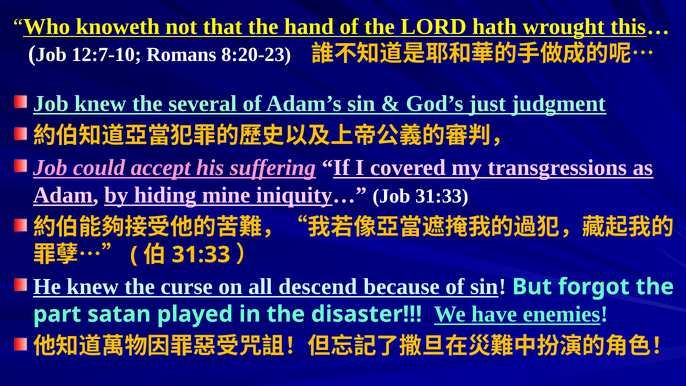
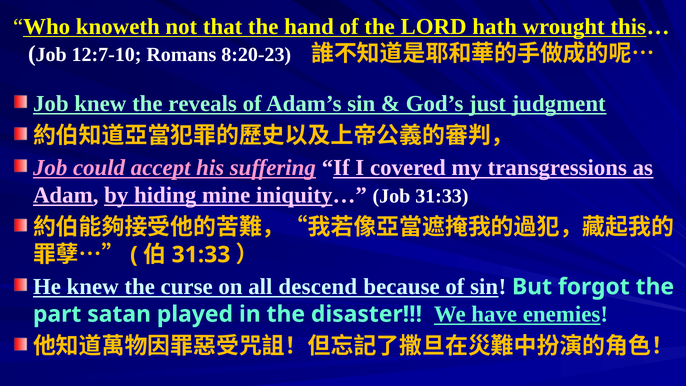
several: several -> reveals
